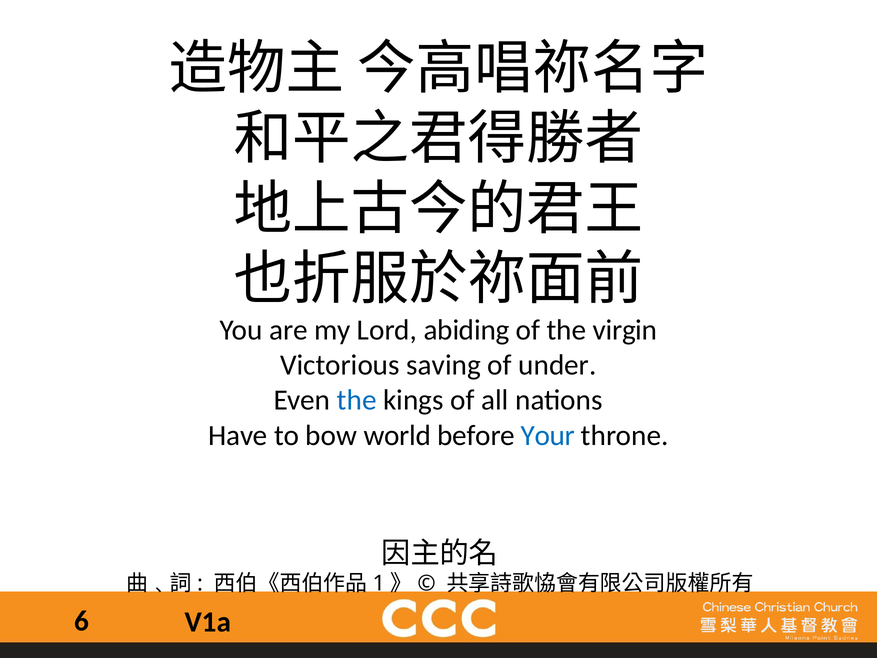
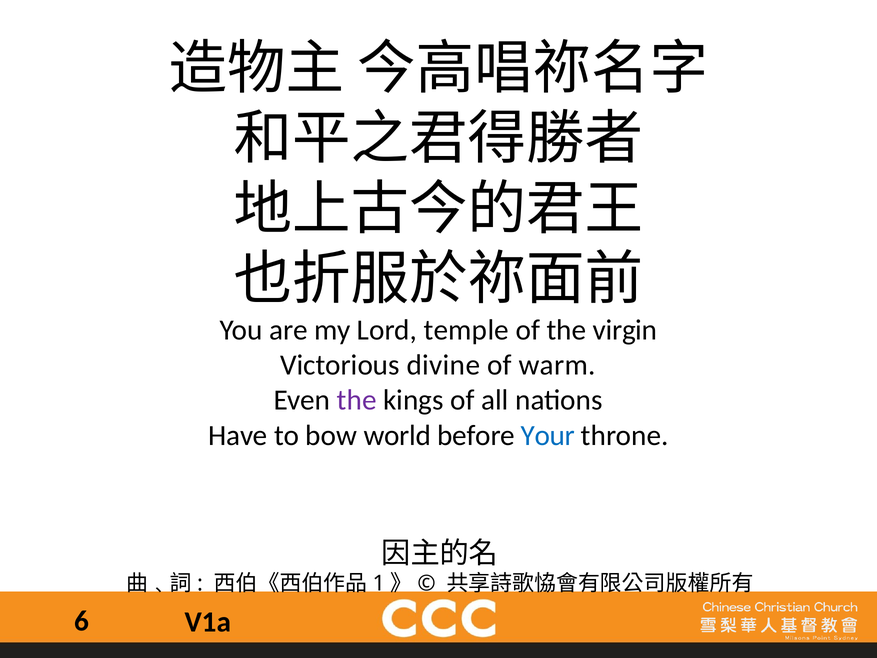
abiding: abiding -> temple
saving: saving -> divine
under: under -> warm
the at (357, 400) colour: blue -> purple
